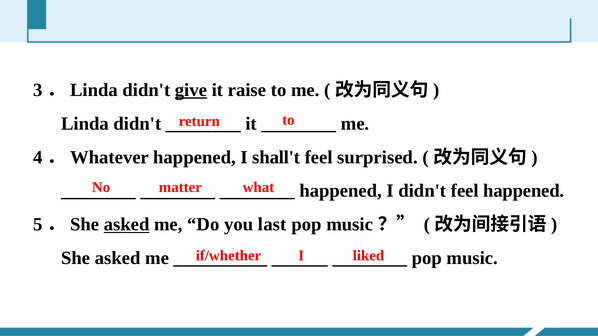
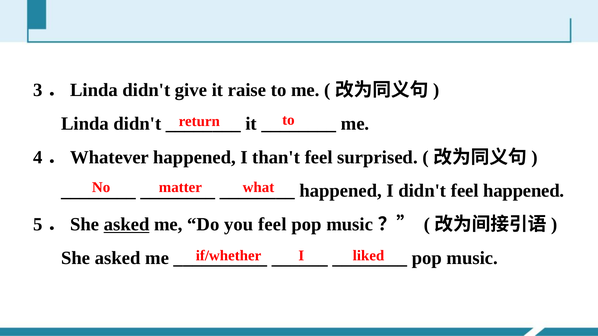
give underline: present -> none
shall't: shall't -> than't
you last: last -> feel
